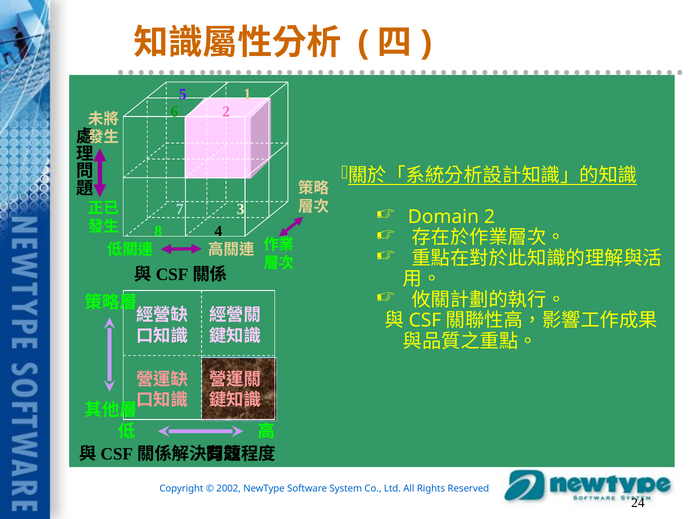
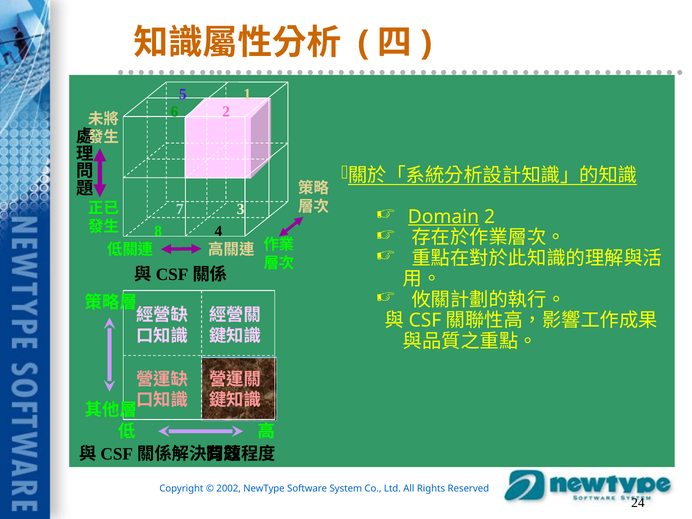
Domain underline: none -> present
